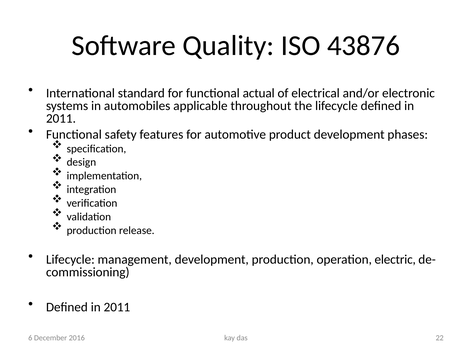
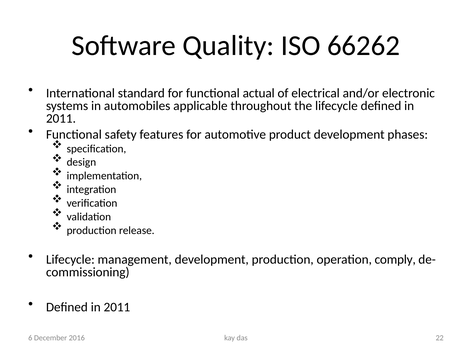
43876: 43876 -> 66262
electric: electric -> comply
